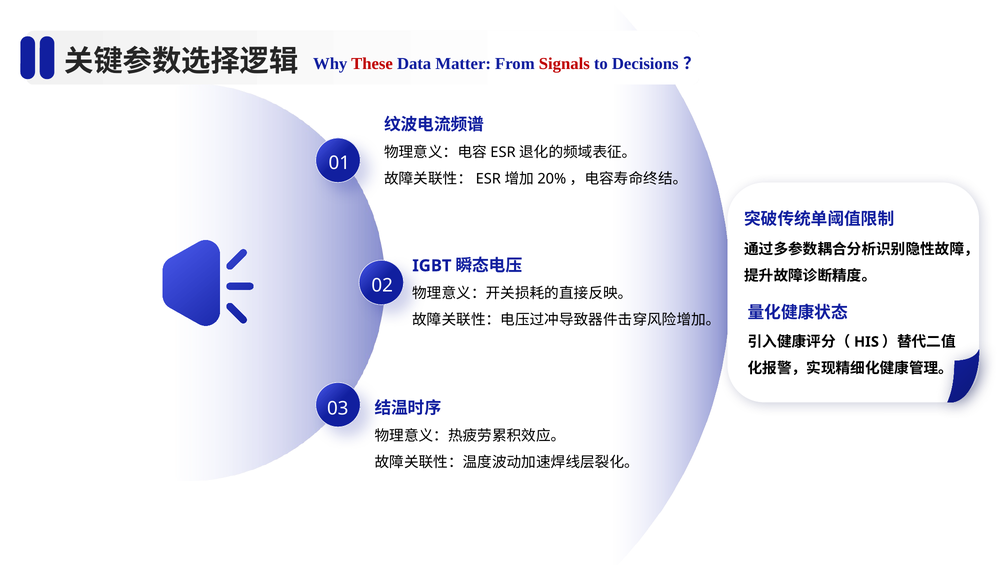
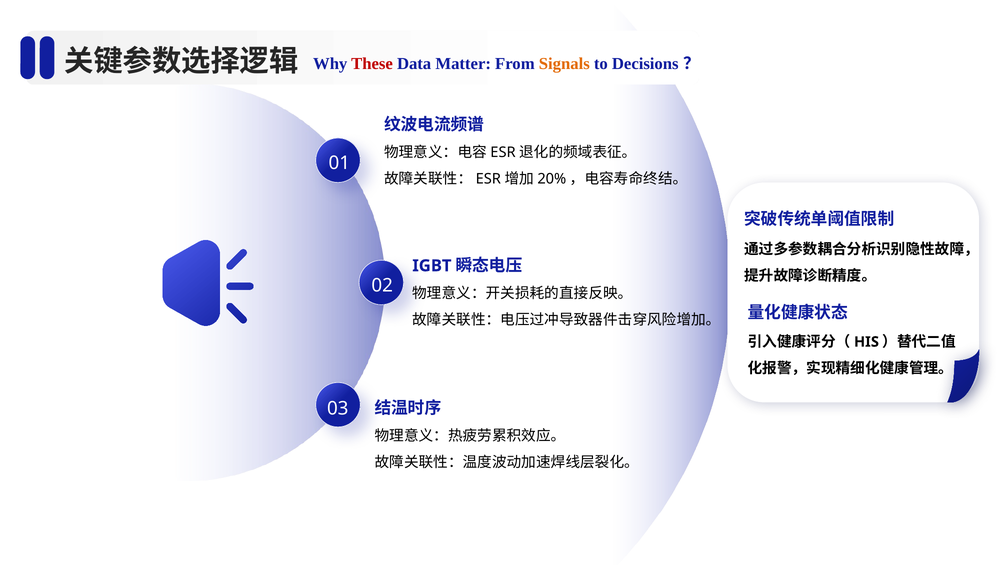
Signals colour: red -> orange
